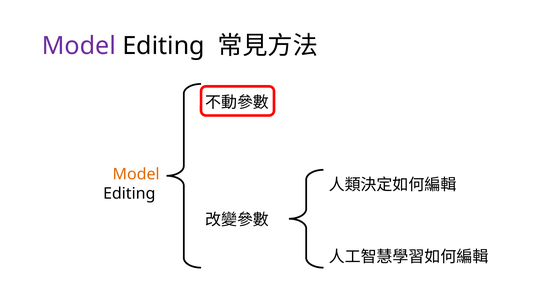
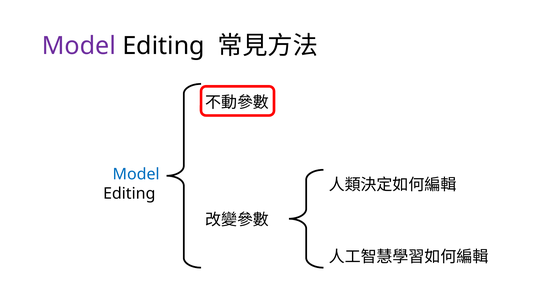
Model at (136, 175) colour: orange -> blue
